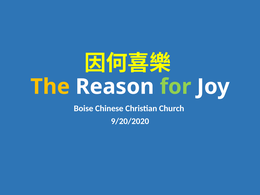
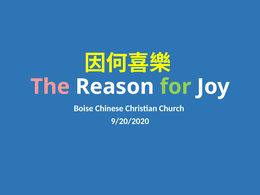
The colour: yellow -> pink
